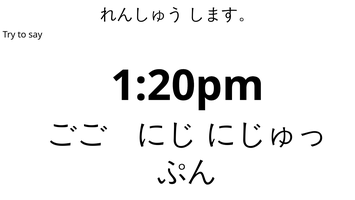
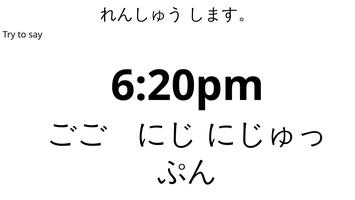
1:20pm: 1:20pm -> 6:20pm
